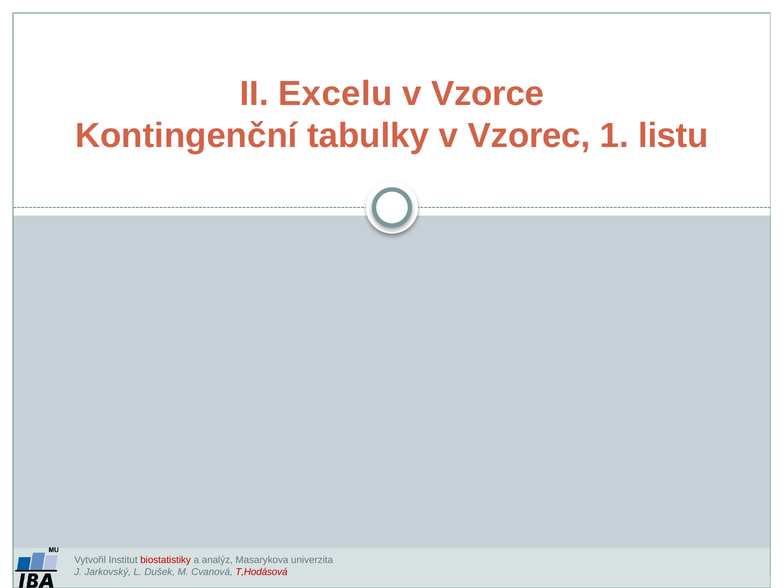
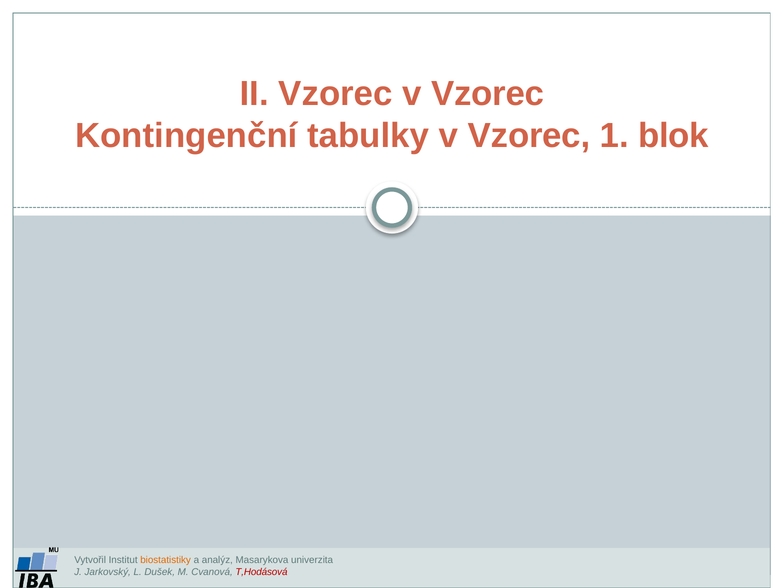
II Excelu: Excelu -> Vzorec
Vzorce at (488, 94): Vzorce -> Vzorec
listu: listu -> blok
biostatistiky colour: red -> orange
